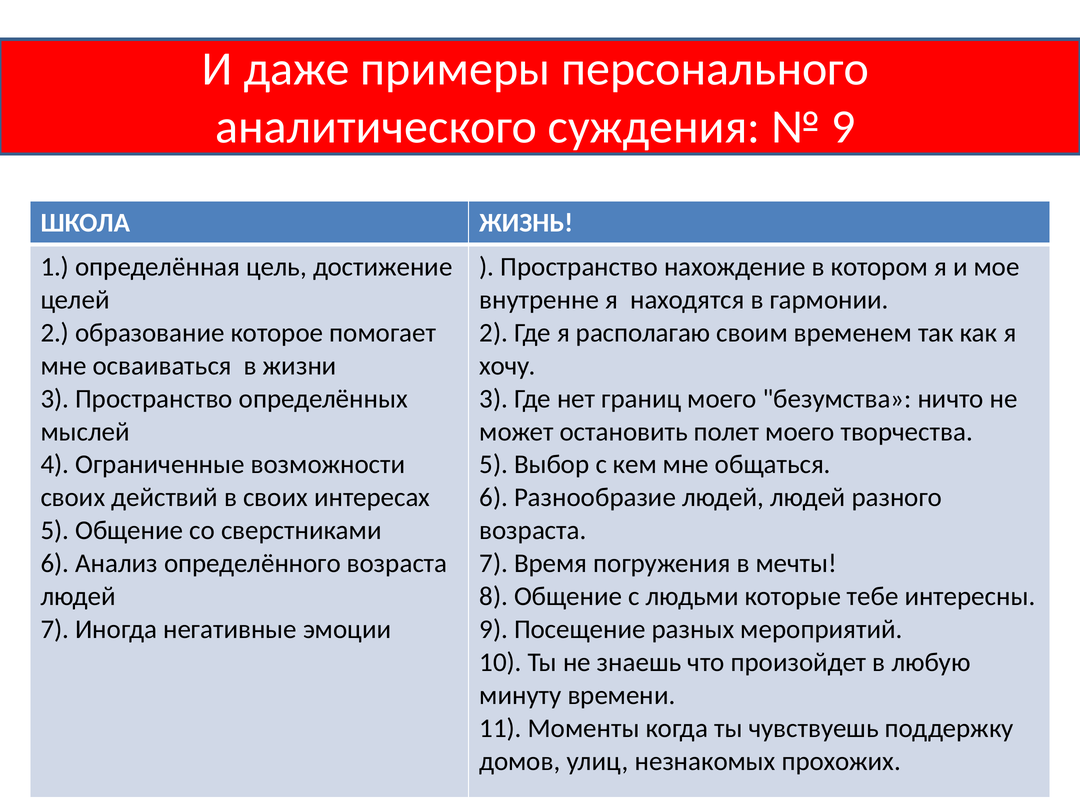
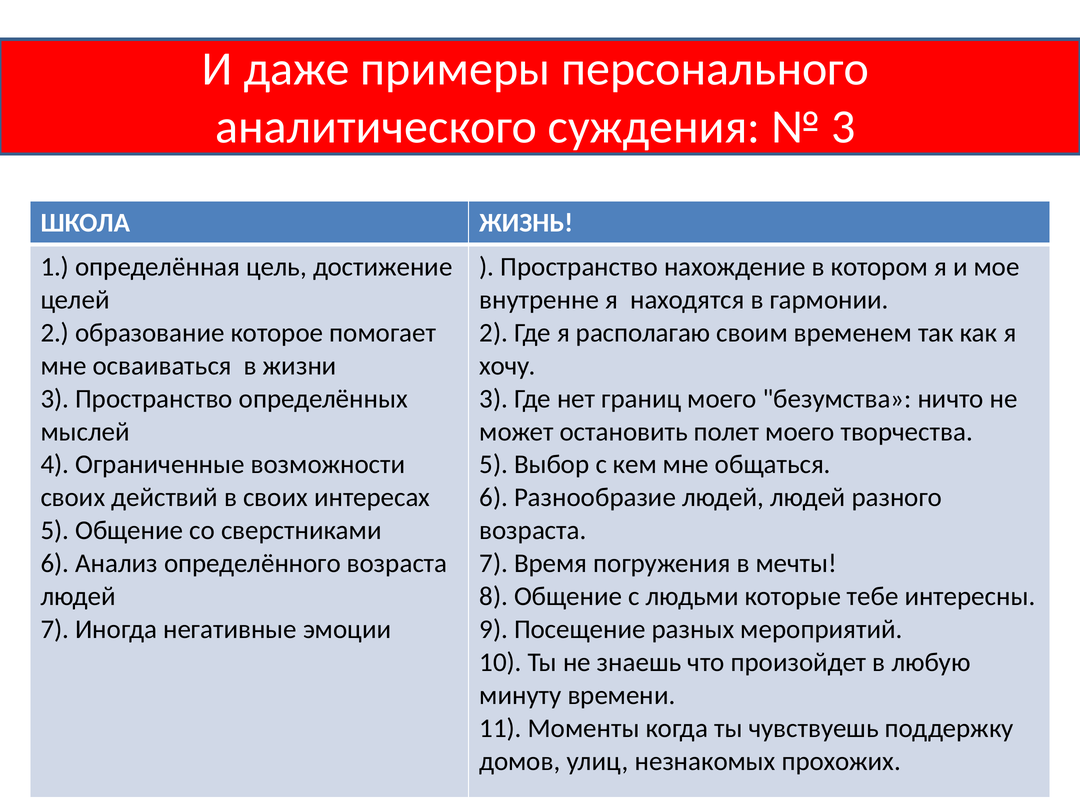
9 at (843, 127): 9 -> 3
